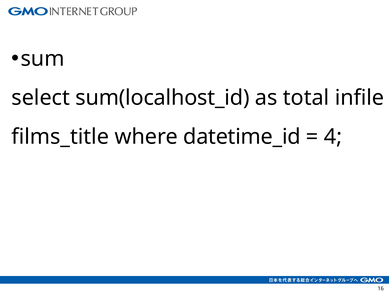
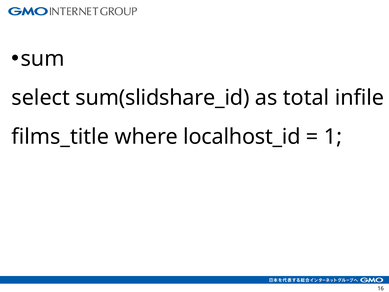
sum(localhost_id: sum(localhost_id -> sum(slidshare_id
datetime_id: datetime_id -> localhost_id
4: 4 -> 1
